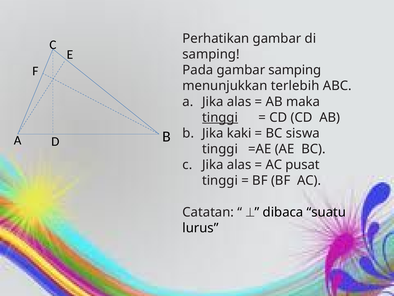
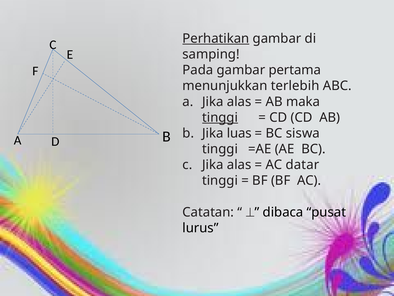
Perhatikan underline: none -> present
gambar samping: samping -> pertama
kaki: kaki -> luas
pusat: pusat -> datar
suatu: suatu -> pusat
